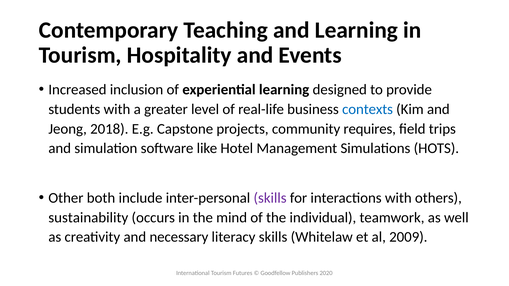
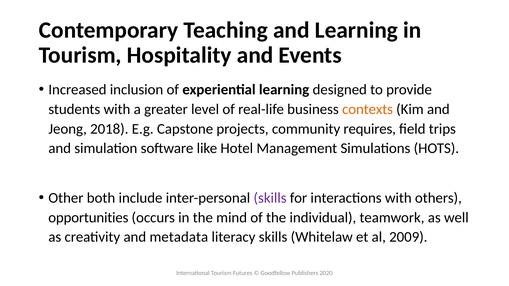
contexts colour: blue -> orange
sustainability: sustainability -> opportunities
necessary: necessary -> metadata
